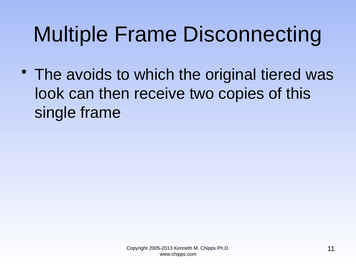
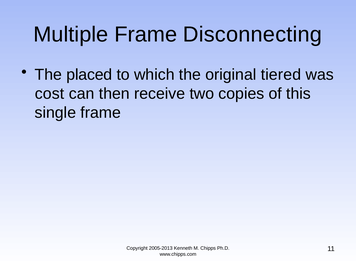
avoids: avoids -> placed
look: look -> cost
